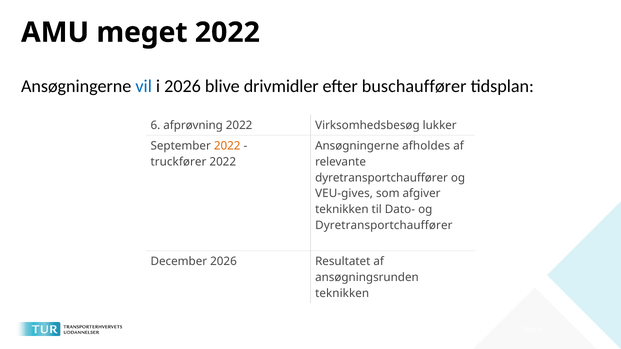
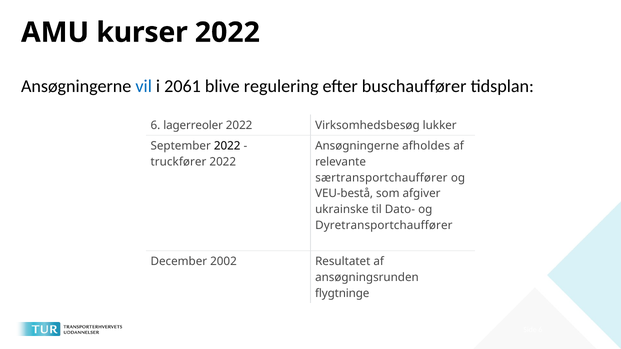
meget: meget -> kurser
i 2026: 2026 -> 2061
drivmidler: drivmidler -> regulering
afprøvning: afprøvning -> lagerreoler
2022 at (227, 146) colour: orange -> black
dyretransportchauffører at (382, 178): dyretransportchauffører -> særtransportchauffører
VEU-gives: VEU-gives -> VEU-bestå
teknikken at (342, 210): teknikken -> ukrainske
December 2026: 2026 -> 2002
teknikken at (342, 293): teknikken -> flygtninge
